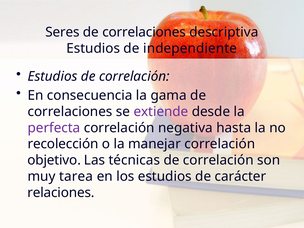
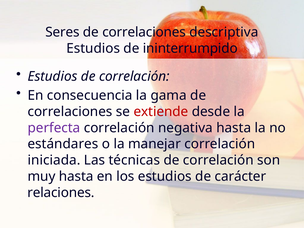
independiente: independiente -> ininterrumpido
extiende colour: purple -> red
recolección: recolección -> estándares
objetivo: objetivo -> iniciada
muy tarea: tarea -> hasta
